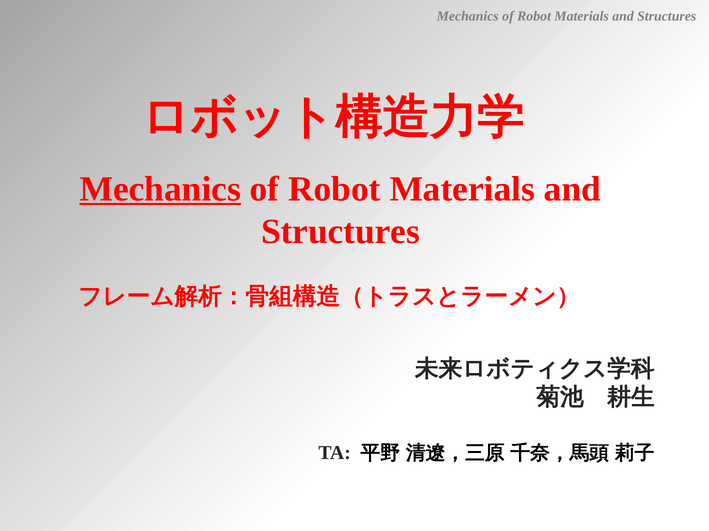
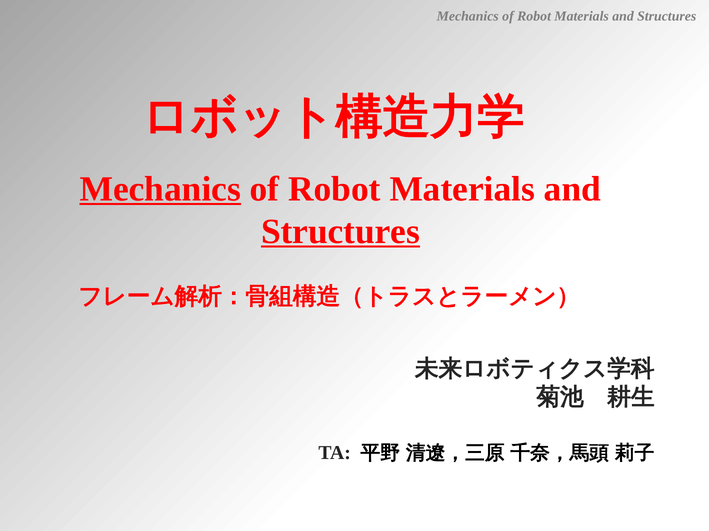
Structures at (340, 232) underline: none -> present
